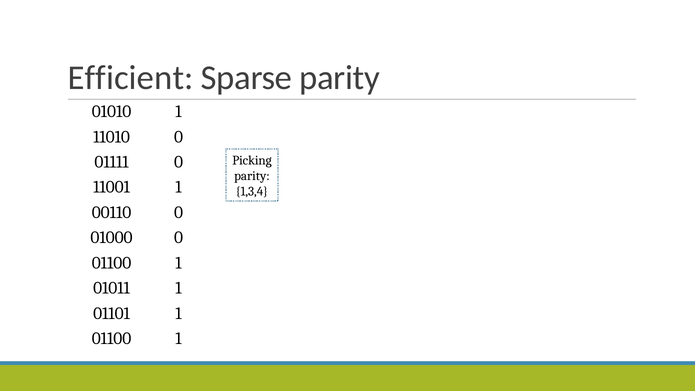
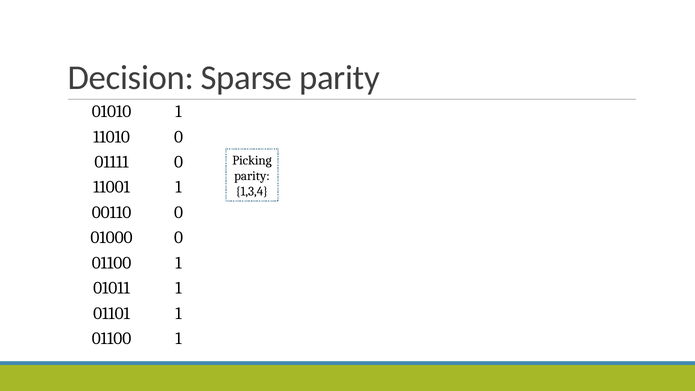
Efficient: Efficient -> Decision
